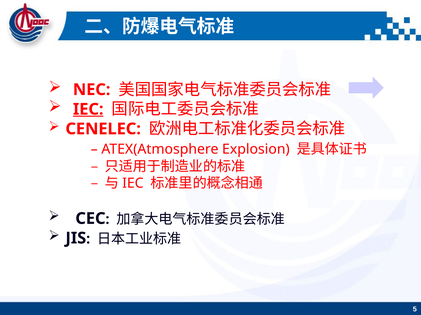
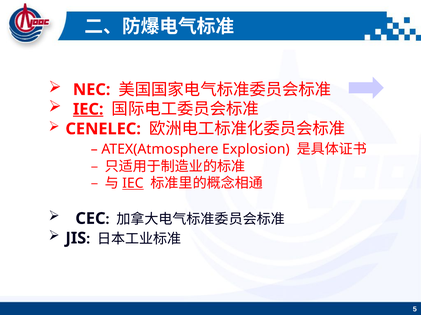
IEC at (133, 184) underline: none -> present
